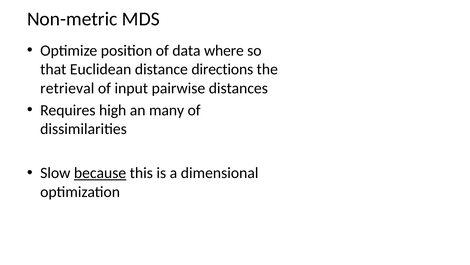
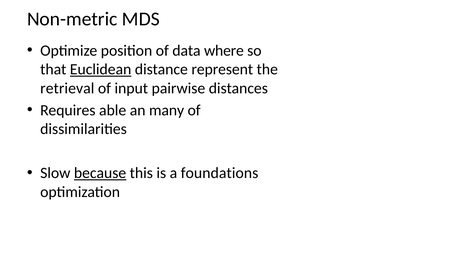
Euclidean underline: none -> present
directions: directions -> represent
high: high -> able
dimensional: dimensional -> foundations
